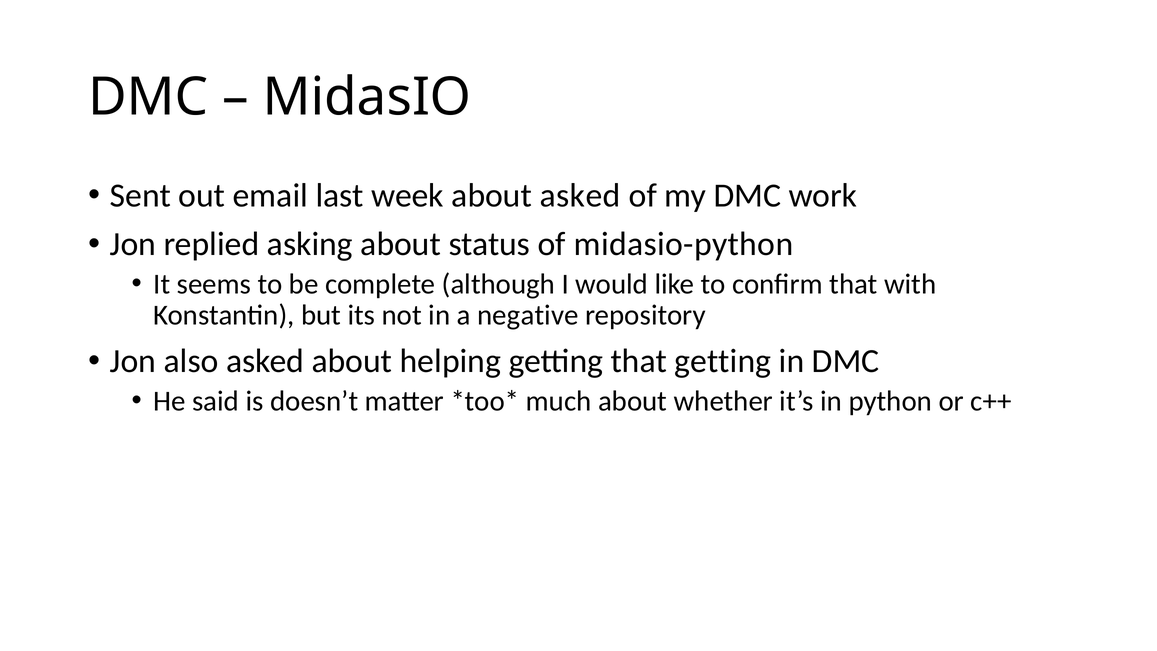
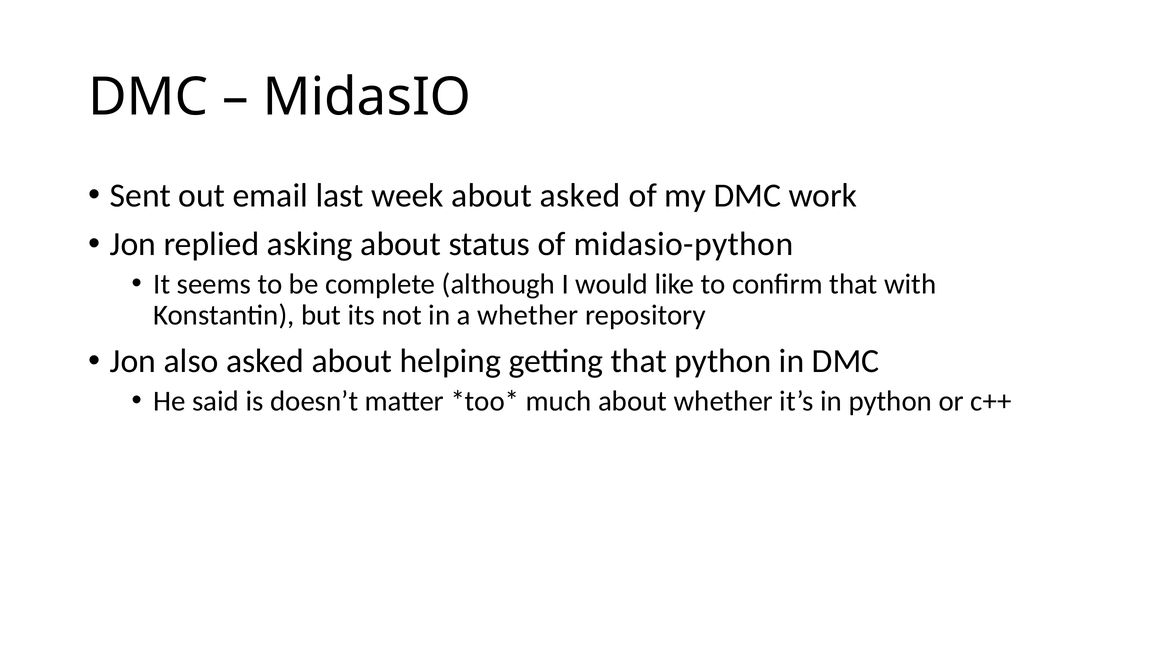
a negative: negative -> whether
that getting: getting -> python
